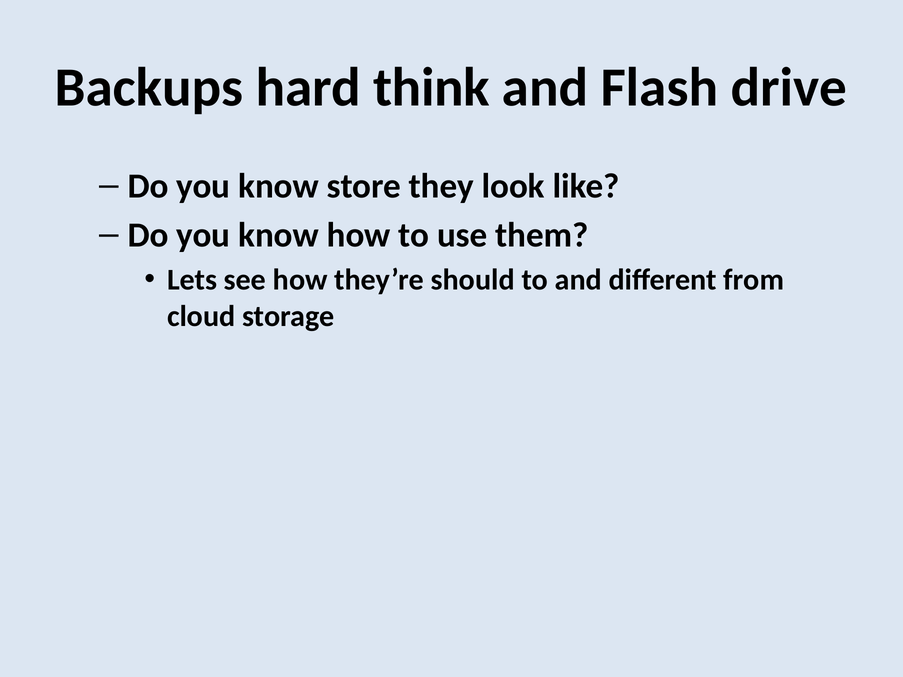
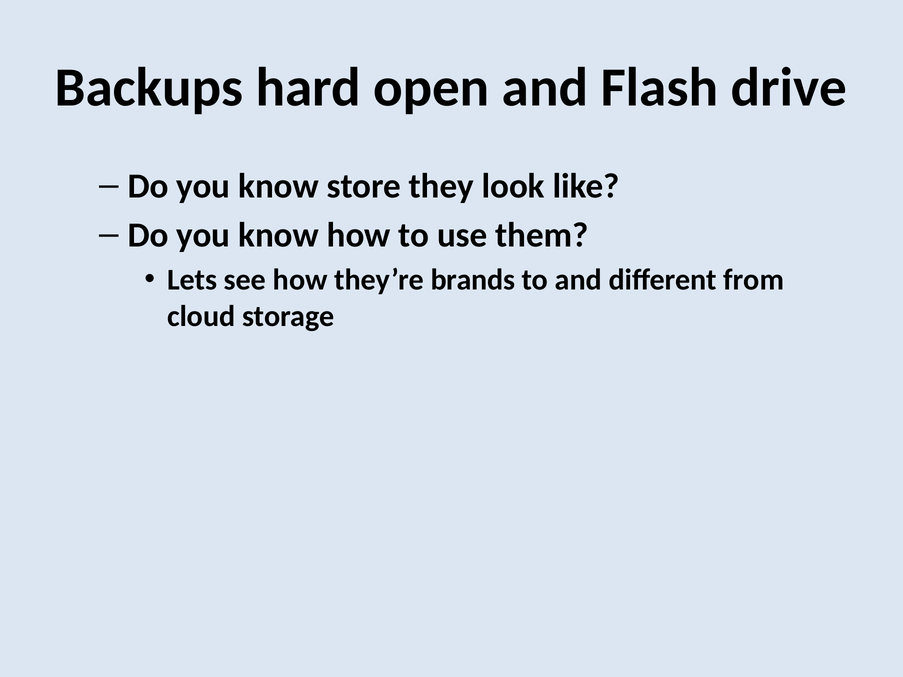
think: think -> open
should: should -> brands
